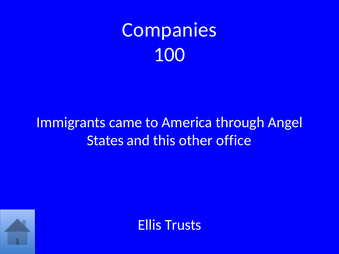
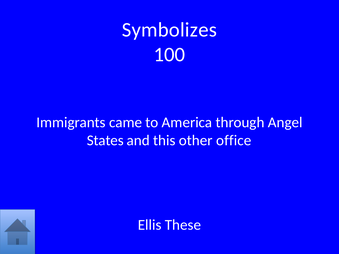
Companies: Companies -> Symbolizes
Trusts: Trusts -> These
